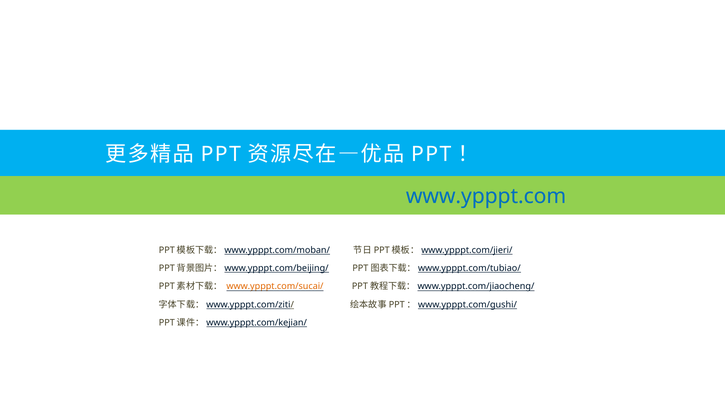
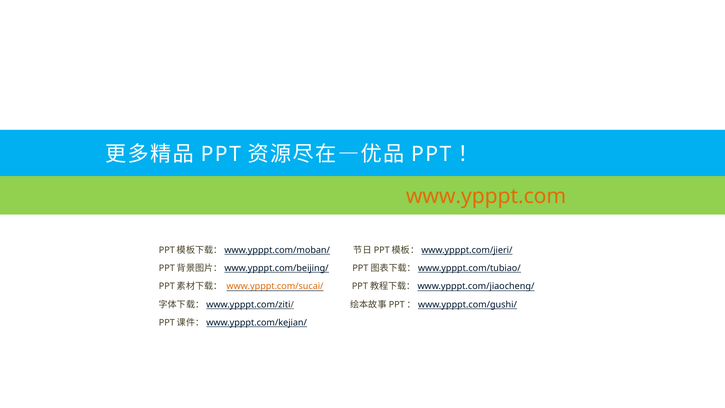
www.ypppt.com colour: blue -> orange
